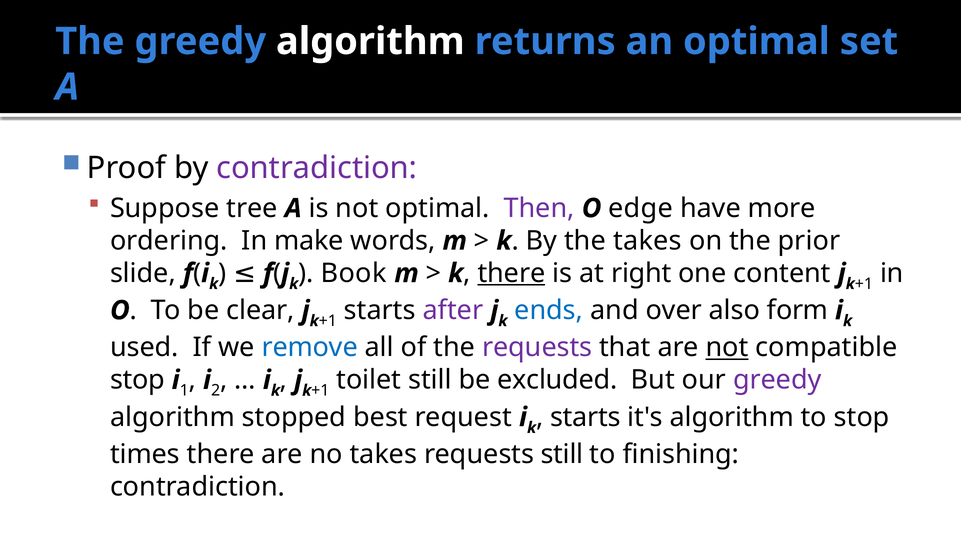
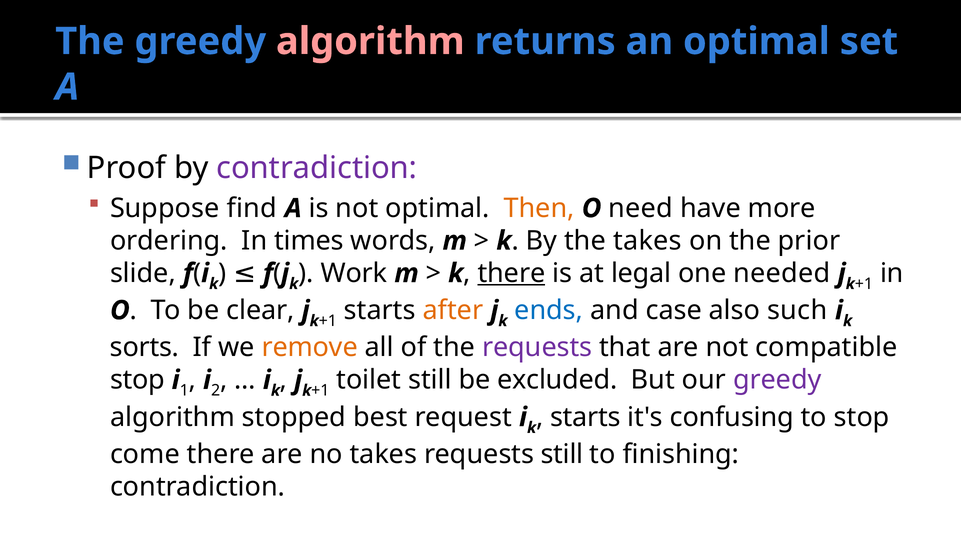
algorithm at (370, 41) colour: white -> pink
tree: tree -> find
Then colour: purple -> orange
edge: edge -> need
make: make -> times
Book: Book -> Work
right: right -> legal
content: content -> needed
after colour: purple -> orange
over: over -> case
form: form -> such
used: used -> sorts
remove colour: blue -> orange
not at (727, 347) underline: present -> none
it's algorithm: algorithm -> confusing
times: times -> come
